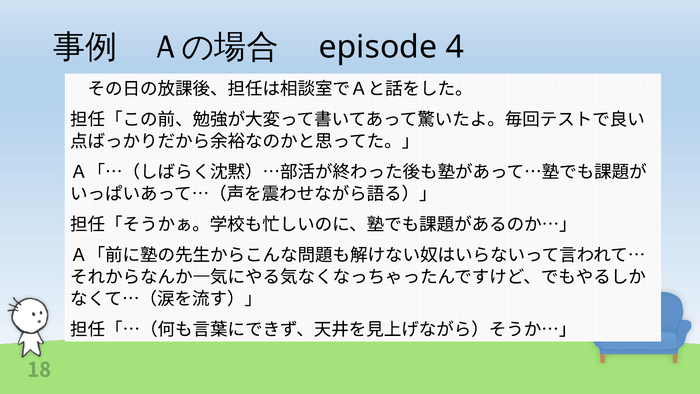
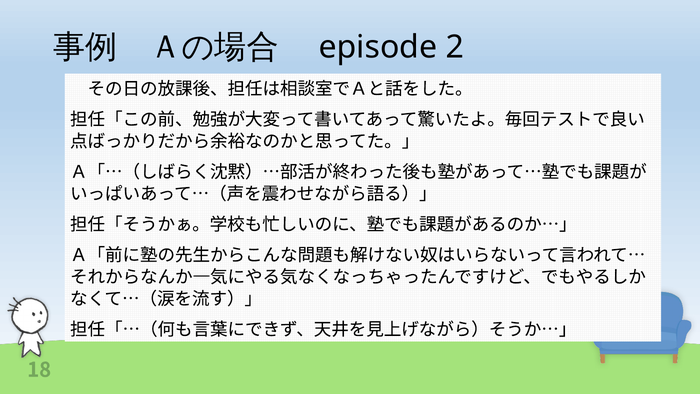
4: 4 -> 2
